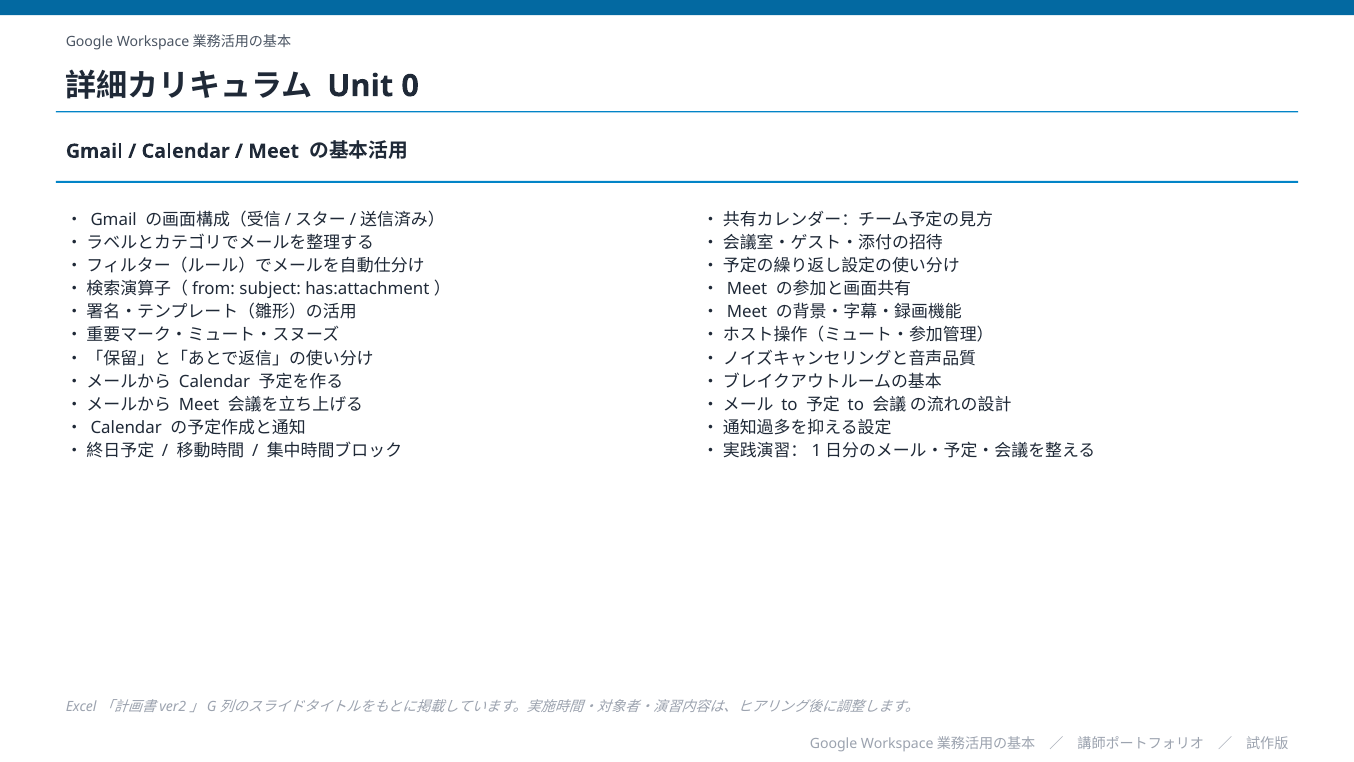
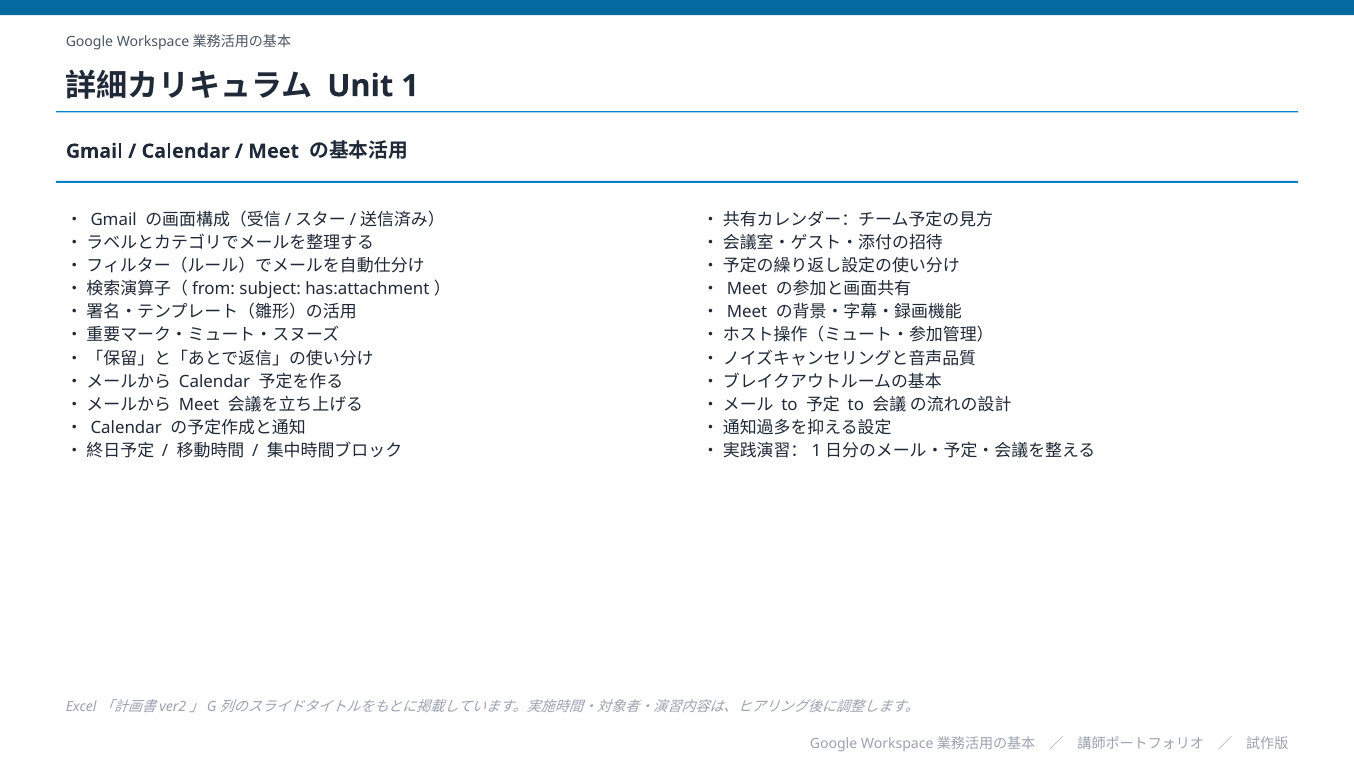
0: 0 -> 1
